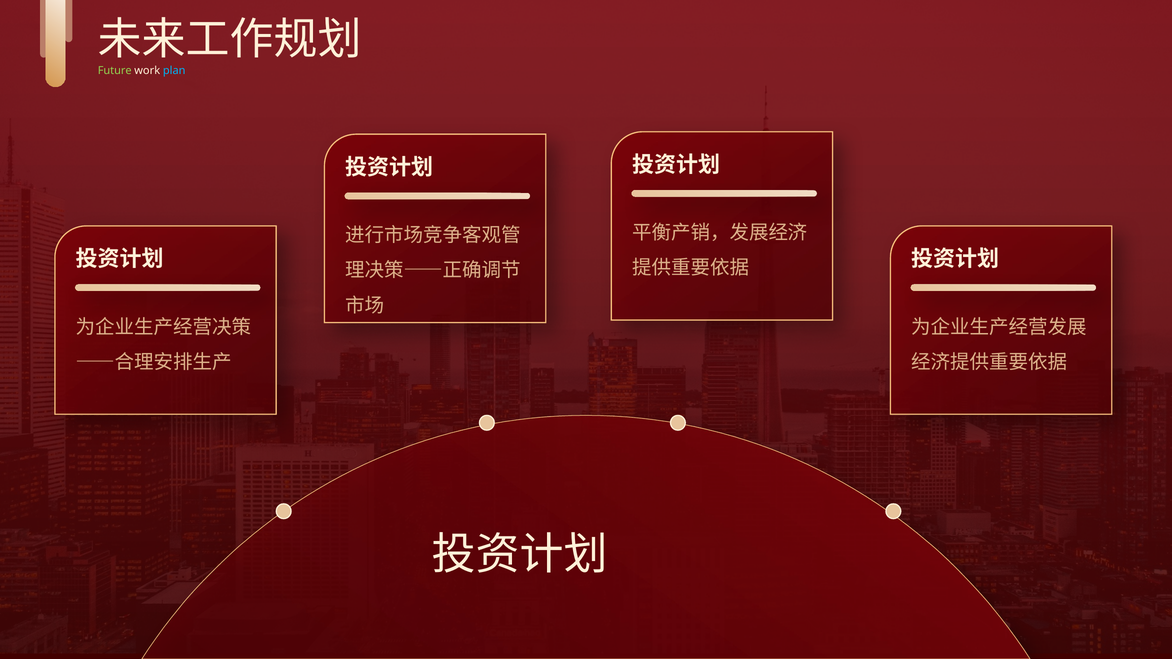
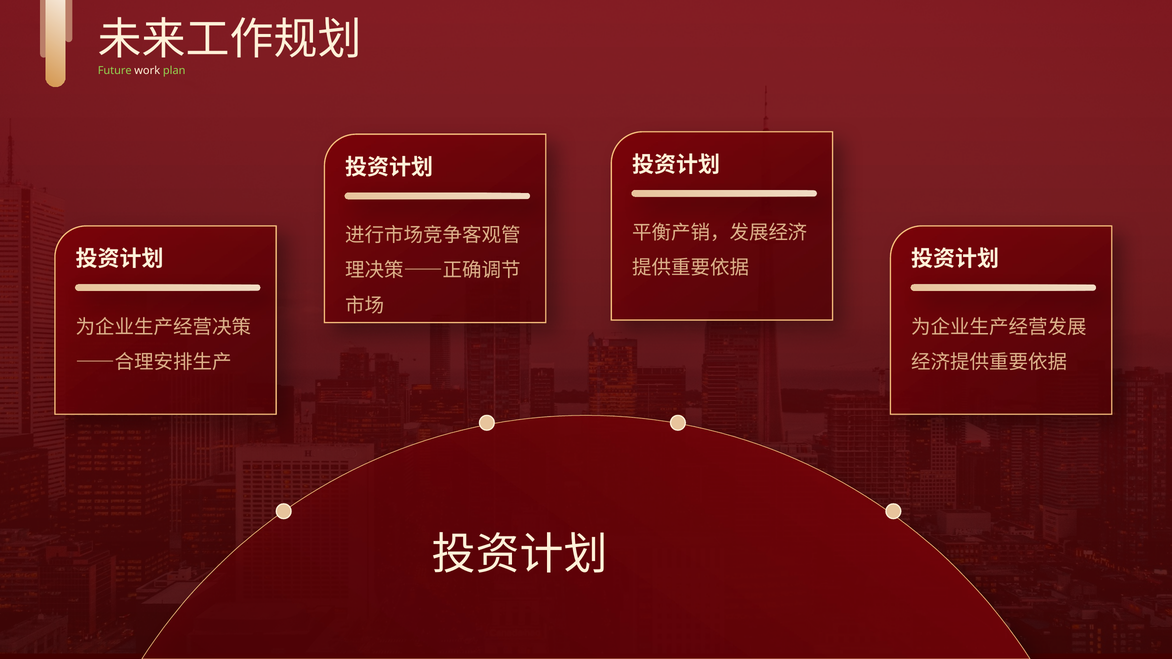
plan colour: light blue -> light green
